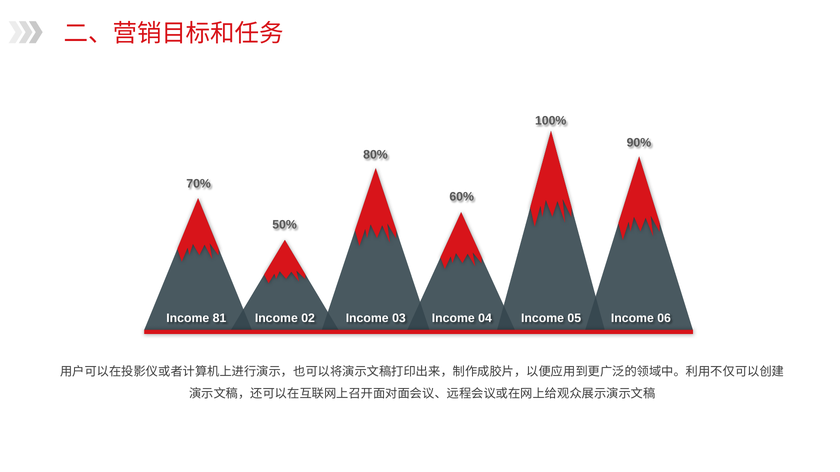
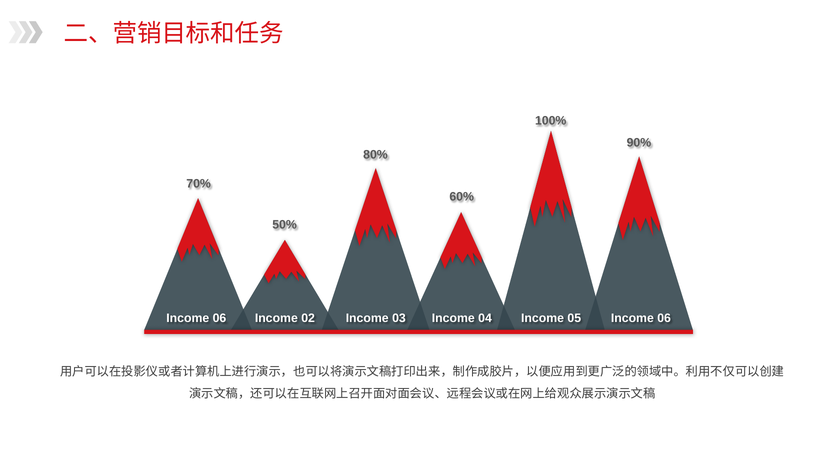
81 at (219, 318): 81 -> 06
